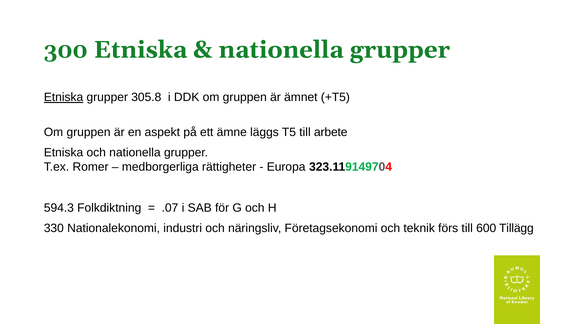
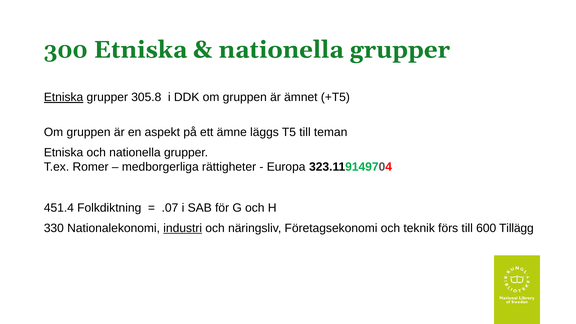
arbete: arbete -> teman
594.3: 594.3 -> 451.4
industri underline: none -> present
